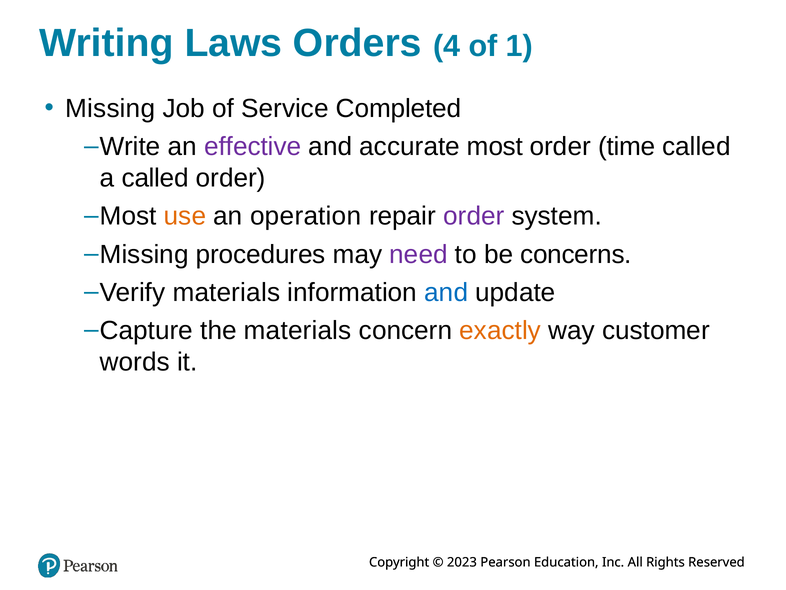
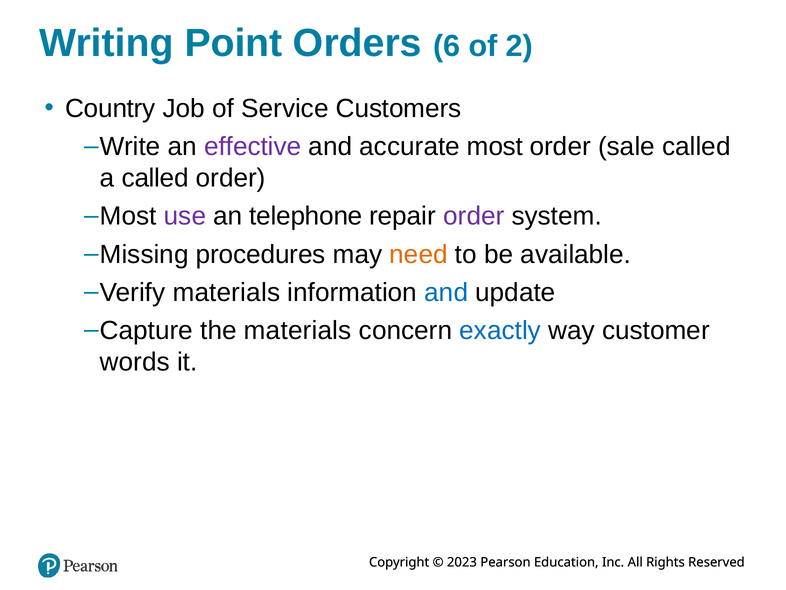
Laws: Laws -> Point
4: 4 -> 6
1: 1 -> 2
Missing at (110, 109): Missing -> Country
Completed: Completed -> Customers
time: time -> sale
use colour: orange -> purple
operation: operation -> telephone
need colour: purple -> orange
concerns: concerns -> available
exactly colour: orange -> blue
